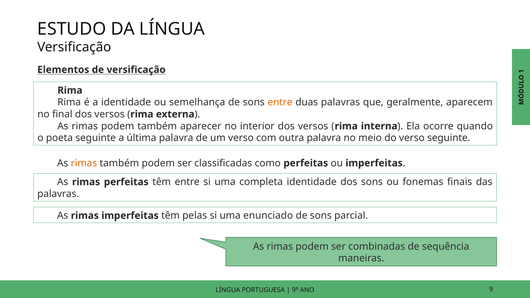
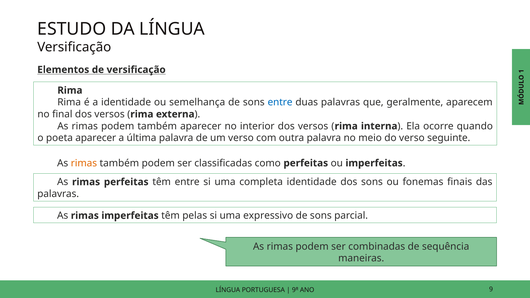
entre at (280, 102) colour: orange -> blue
poeta seguinte: seguinte -> aparecer
enunciado: enunciado -> expressivo
